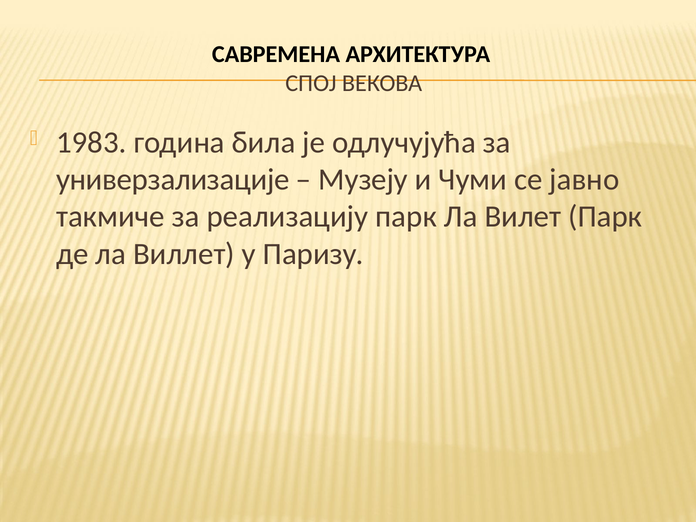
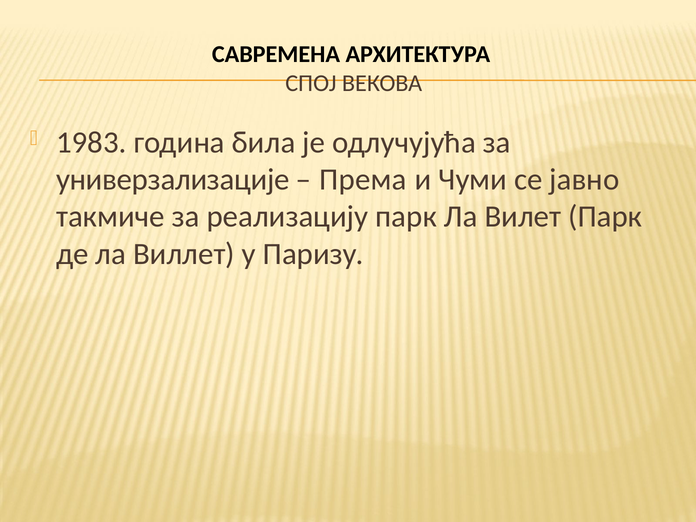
Музеју: Музеју -> Према
